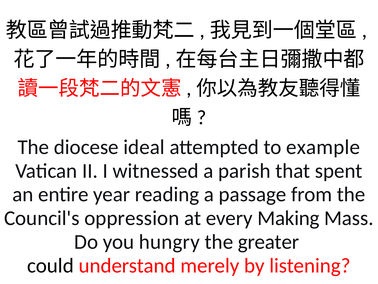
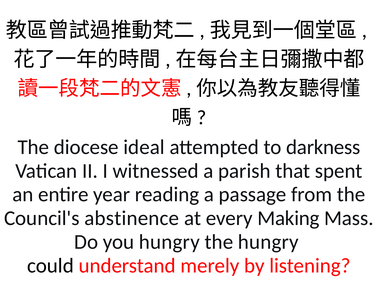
example: example -> darkness
oppression: oppression -> abstinence
the greater: greater -> hungry
